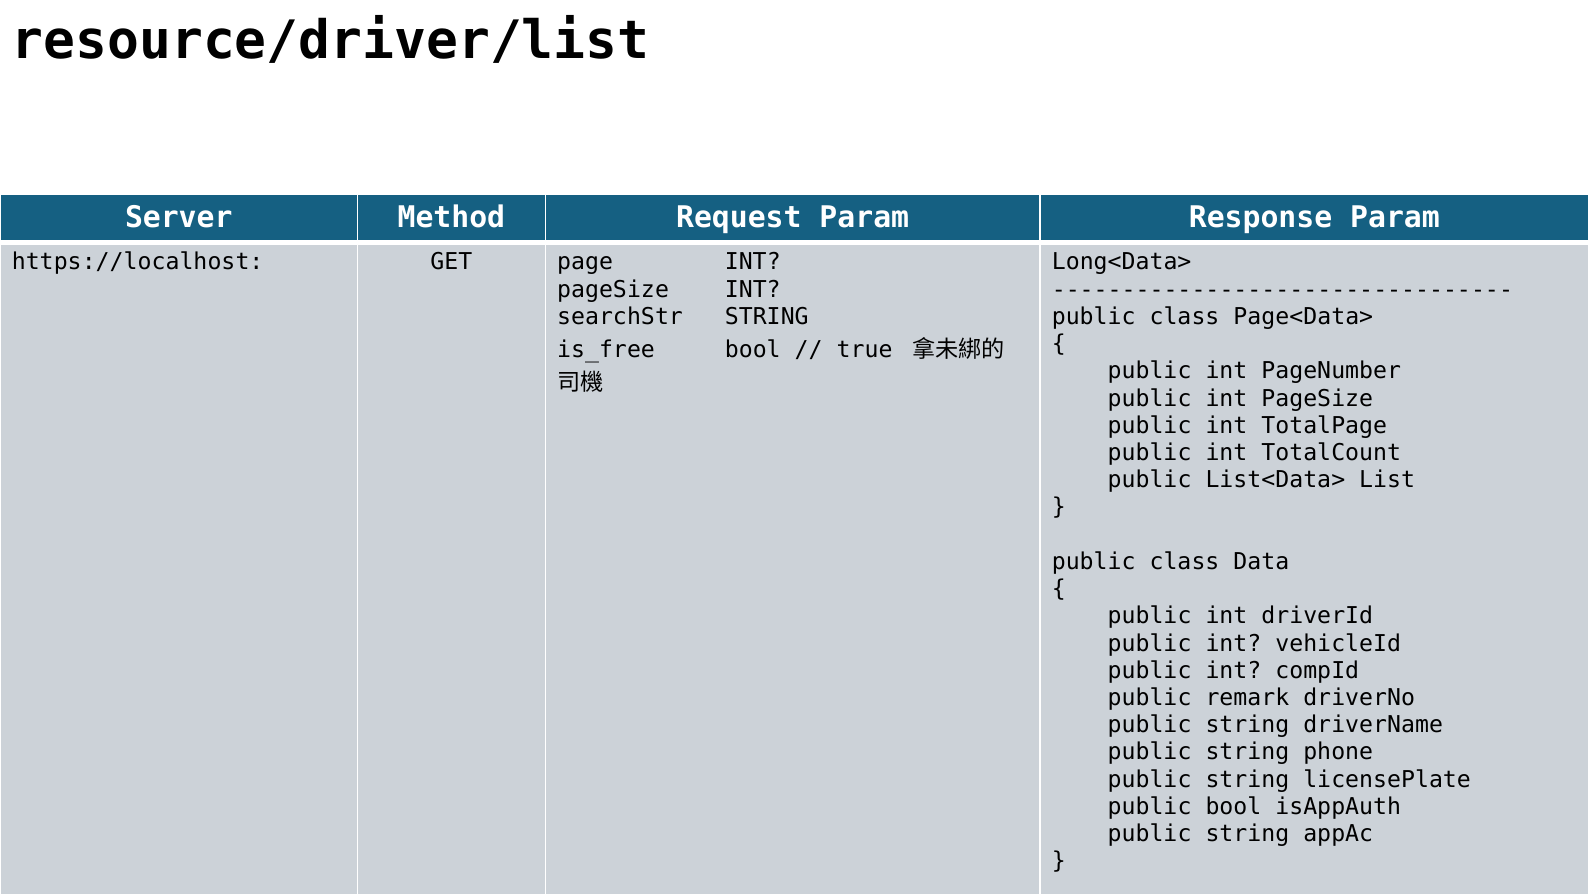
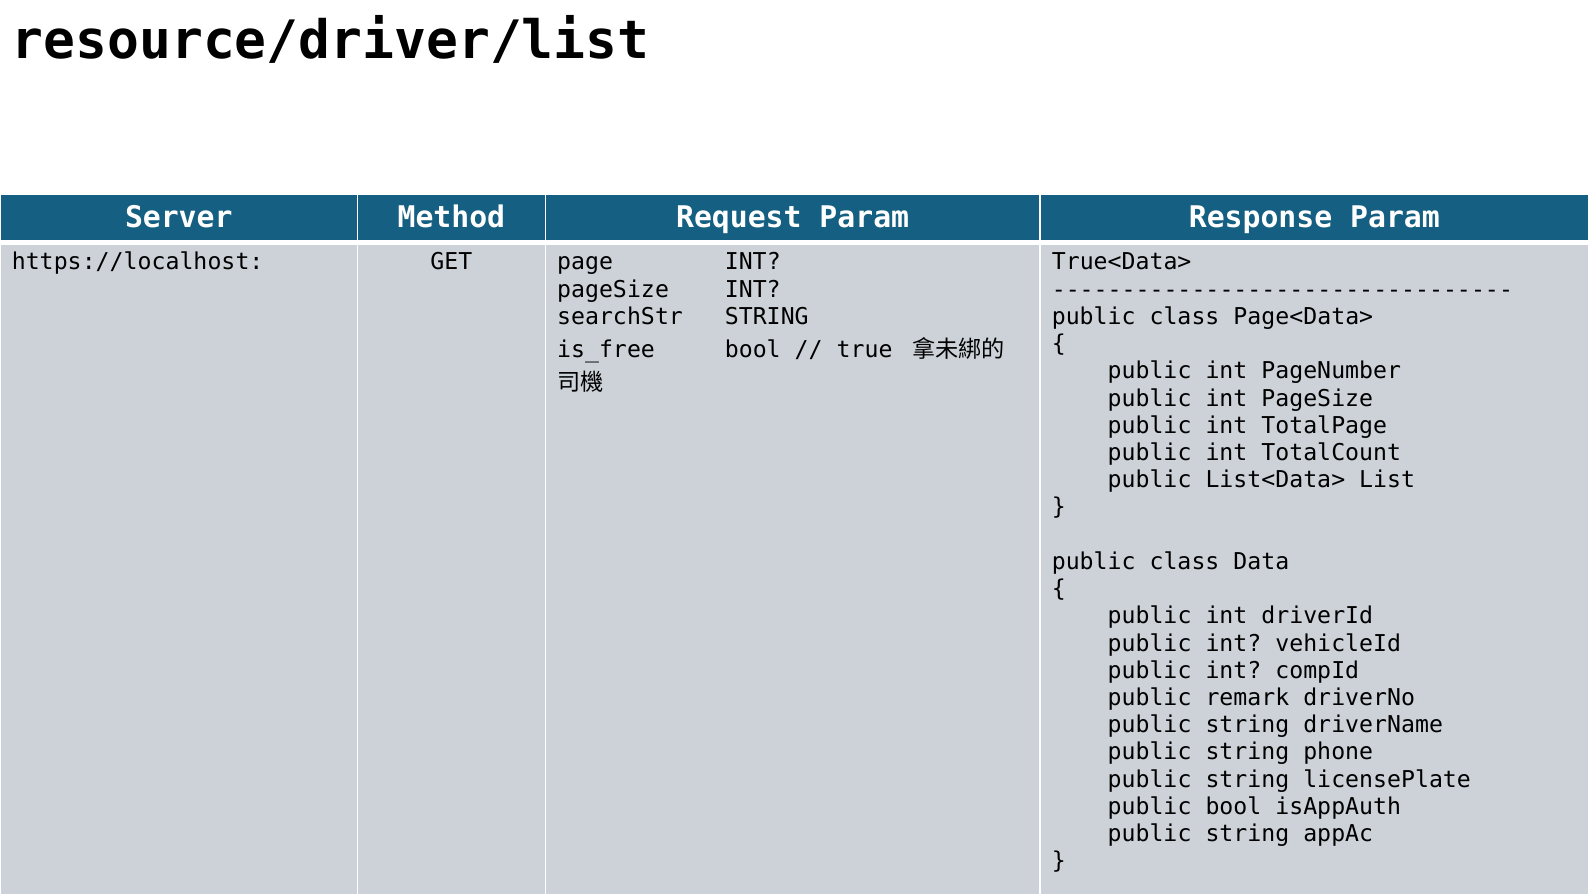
Long<Data>: Long<Data> -> True<Data>
